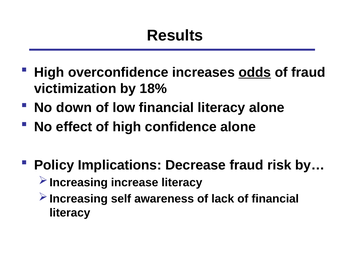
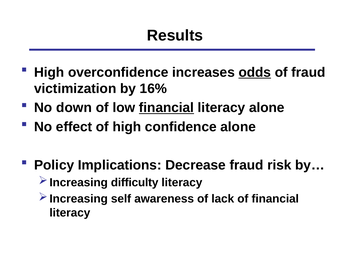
18%: 18% -> 16%
financial at (166, 108) underline: none -> present
increase: increase -> difficulty
